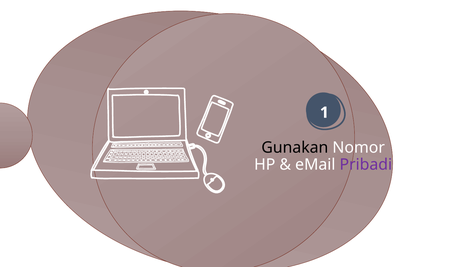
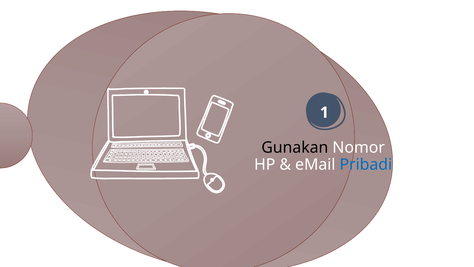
Pribadi colour: purple -> blue
